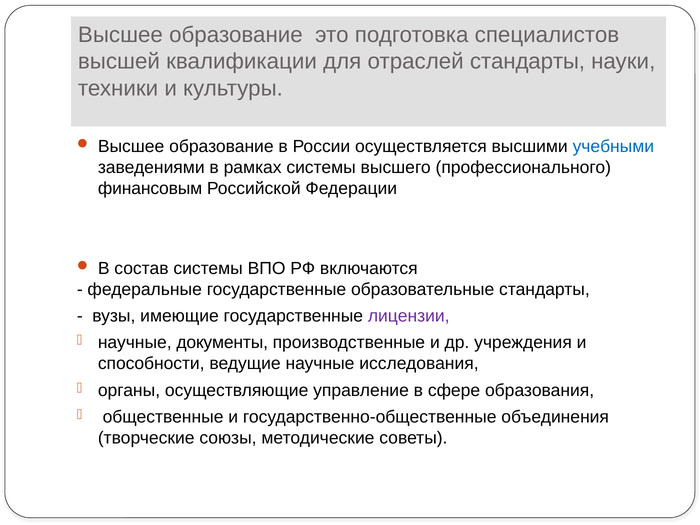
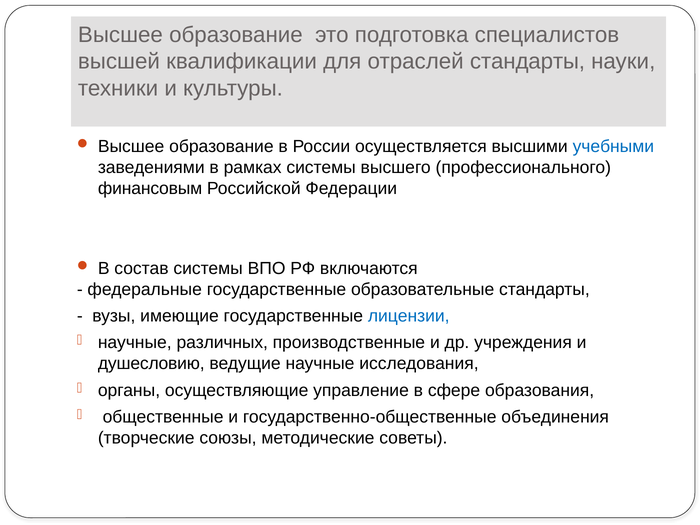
лицензии colour: purple -> blue
документы: документы -> различных
способности: способности -> душесловию
